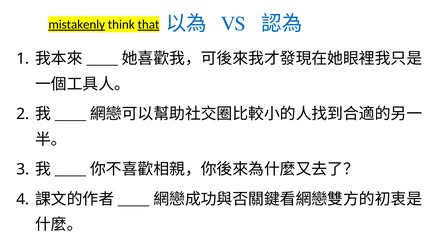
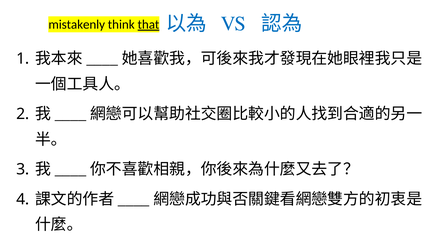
mistakenly underline: present -> none
